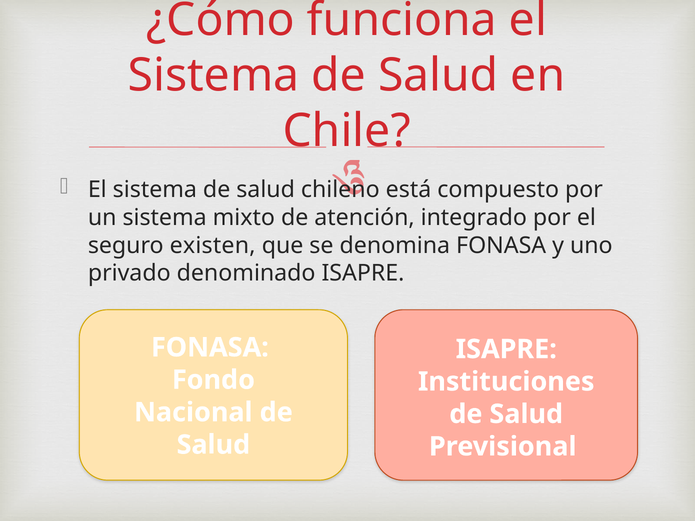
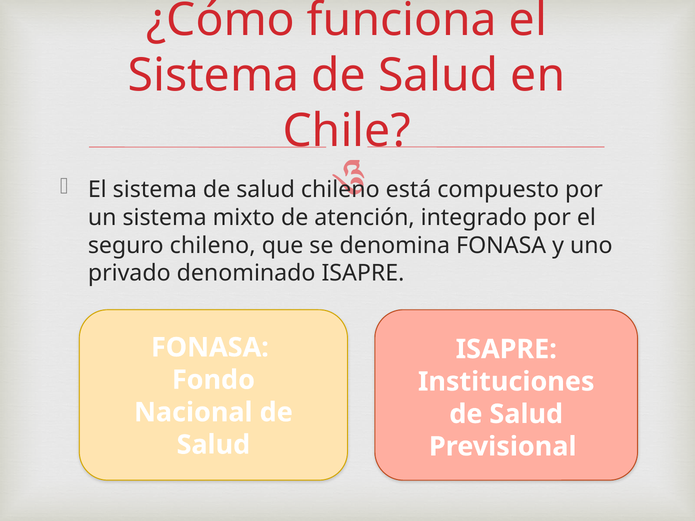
seguro existen: existen -> chileno
